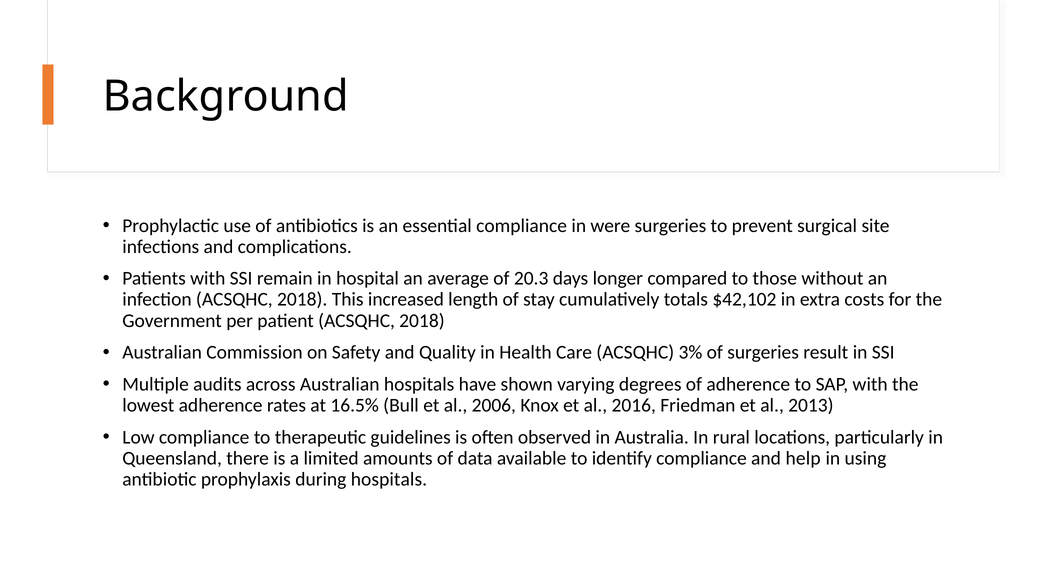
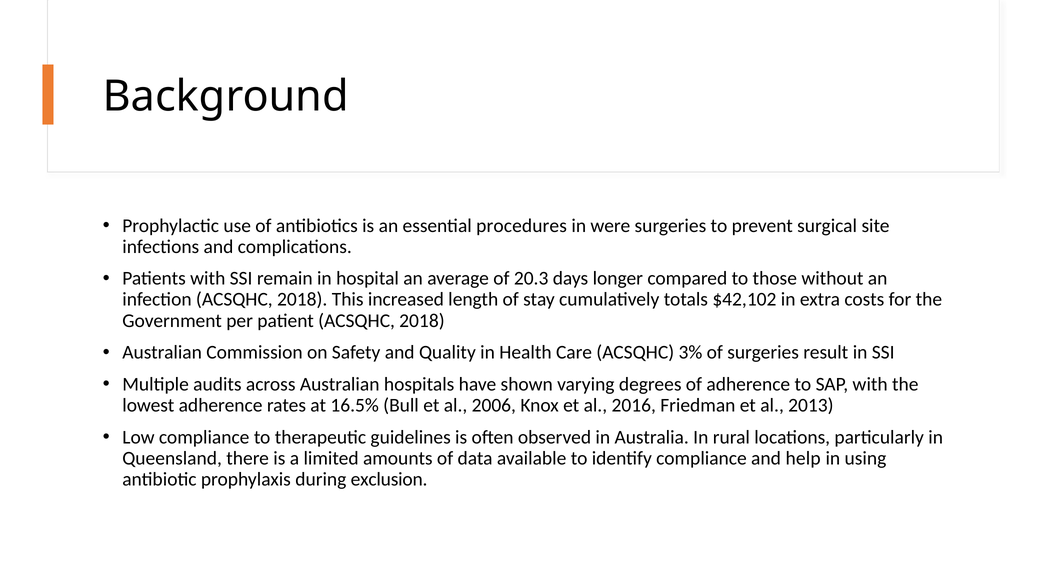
essential compliance: compliance -> procedures
during hospitals: hospitals -> exclusion
